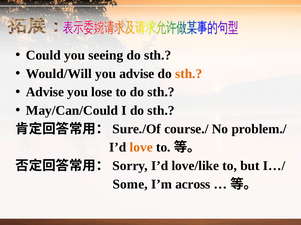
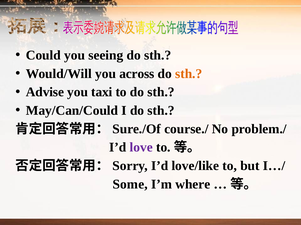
you advise: advise -> across
lose: lose -> taxi
love colour: orange -> purple
across: across -> where
